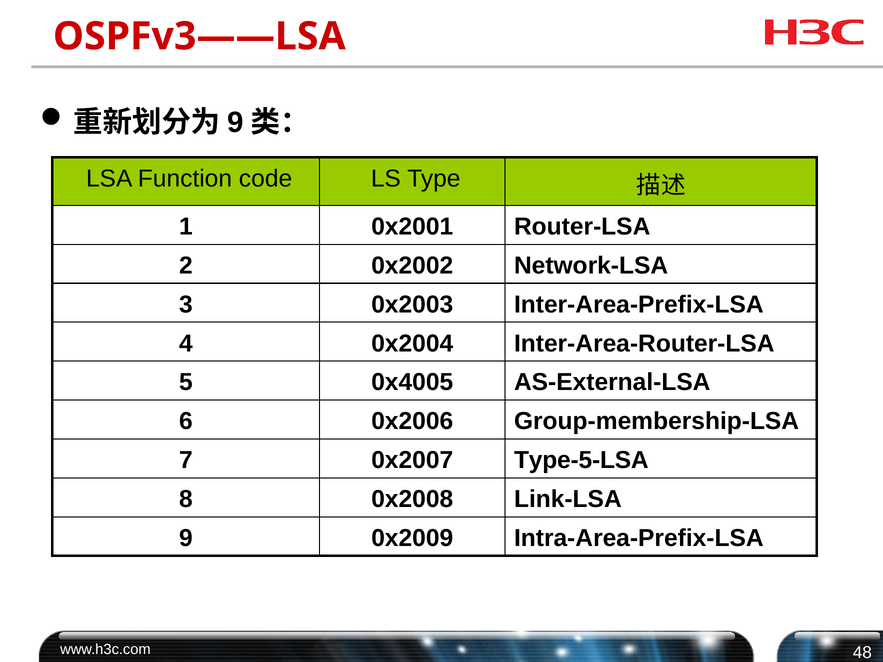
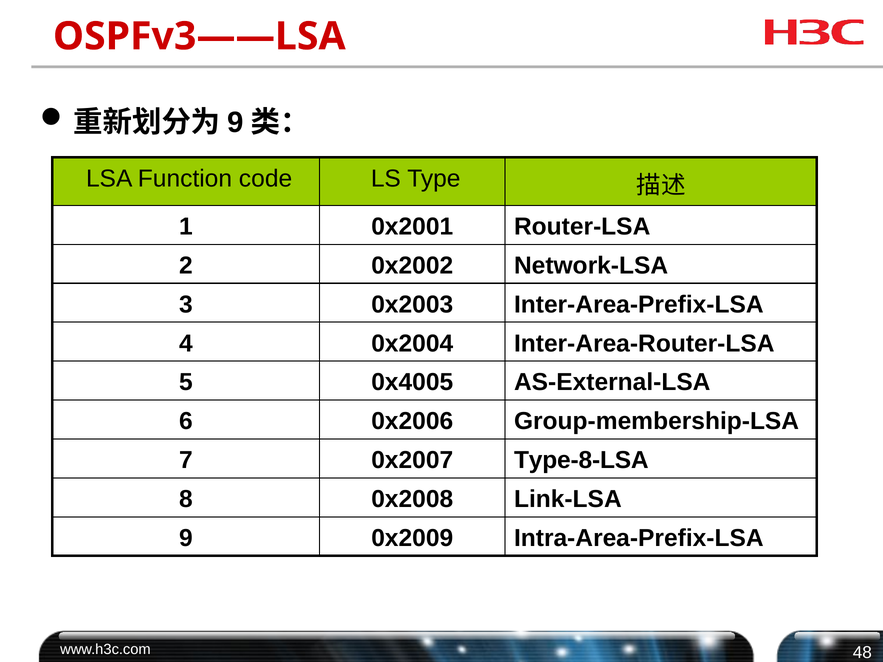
Type-5-LSA: Type-5-LSA -> Type-8-LSA
